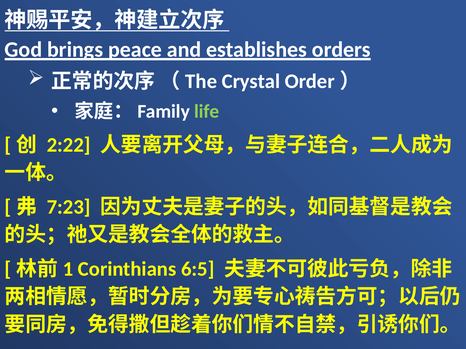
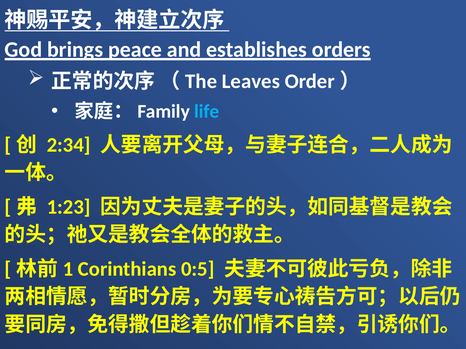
Crystal: Crystal -> Leaves
life colour: light green -> light blue
2:22: 2:22 -> 2:34
7:23: 7:23 -> 1:23
6:5: 6:5 -> 0:5
